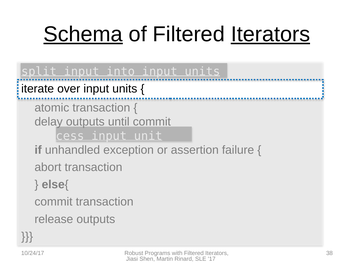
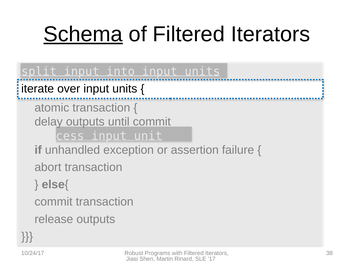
Iterators at (270, 34) underline: present -> none
